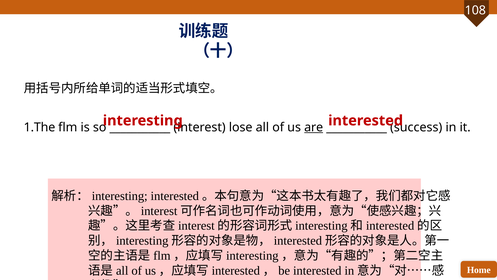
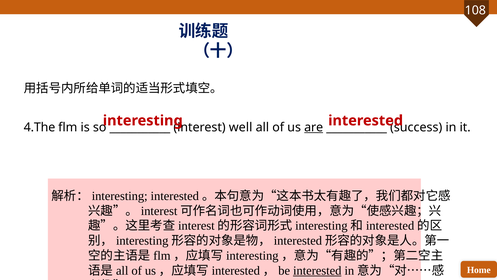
1.The: 1.The -> 4.The
lose: lose -> well
interested at (317, 270) underline: none -> present
